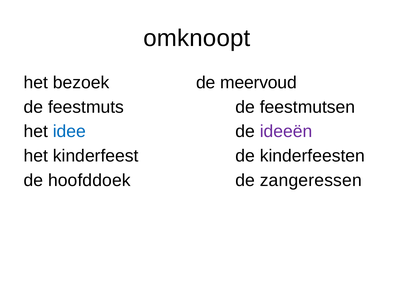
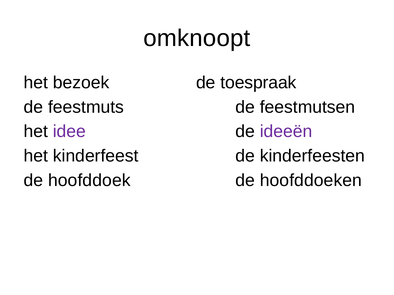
meervoud: meervoud -> toespraak
idee colour: blue -> purple
zangeressen: zangeressen -> hoofddoeken
